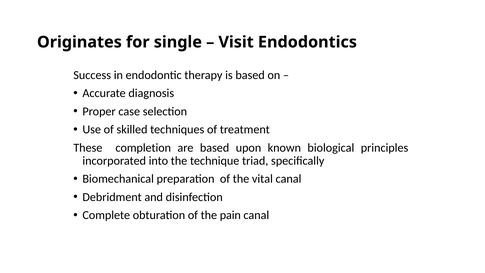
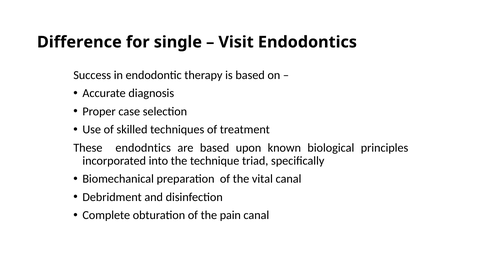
Originates: Originates -> Difference
completion: completion -> endodntics
